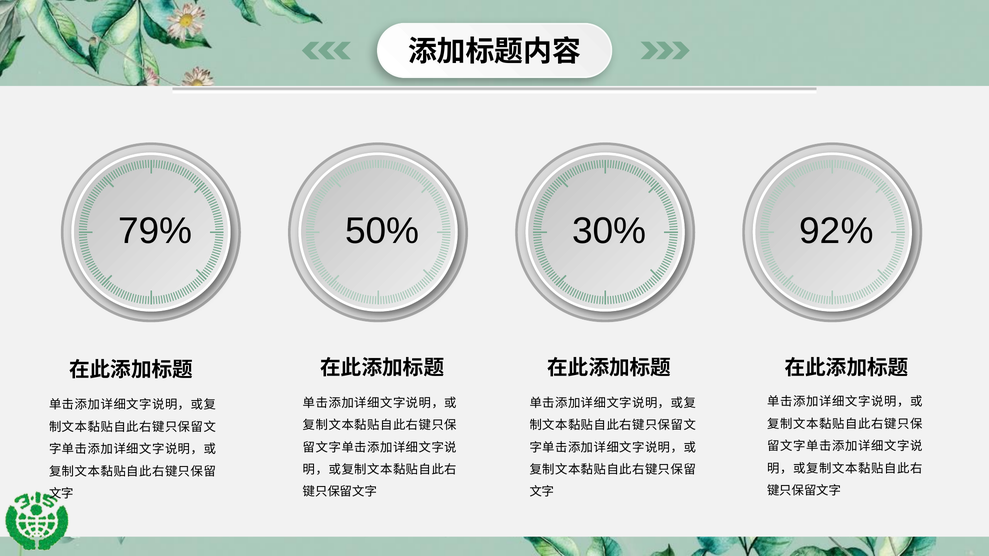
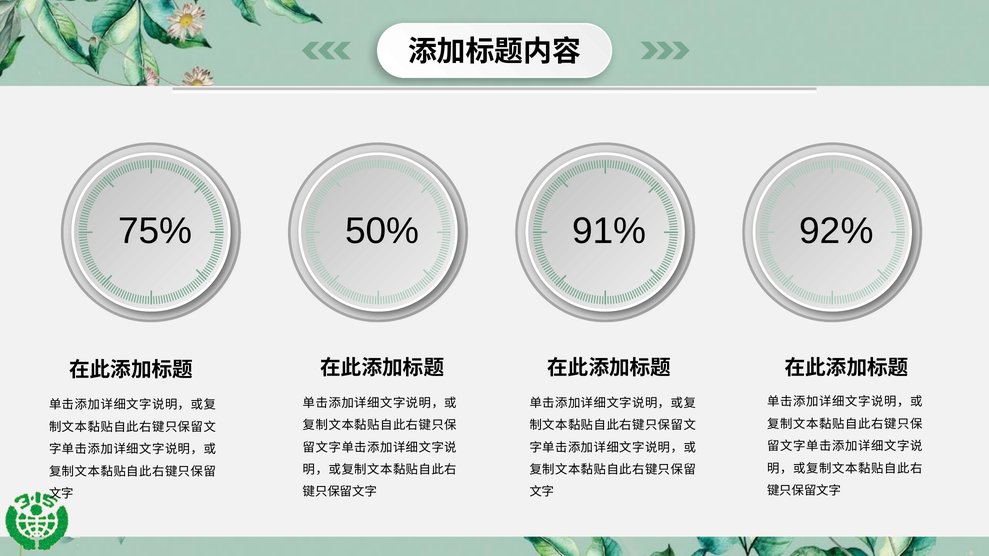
79%: 79% -> 75%
30%: 30% -> 91%
